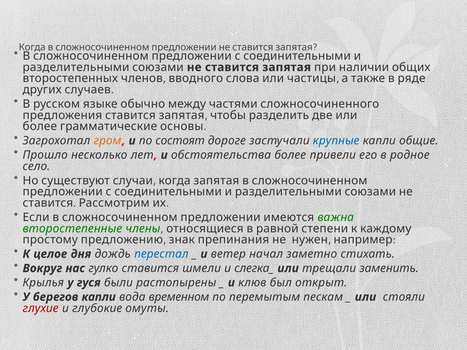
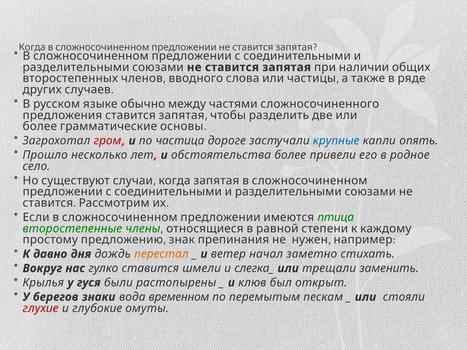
гром colour: orange -> red
состоят: состоят -> частица
общие: общие -> опять
важна: важна -> птица
целое: целое -> давно
перестал colour: blue -> orange
берегов капли: капли -> знаки
